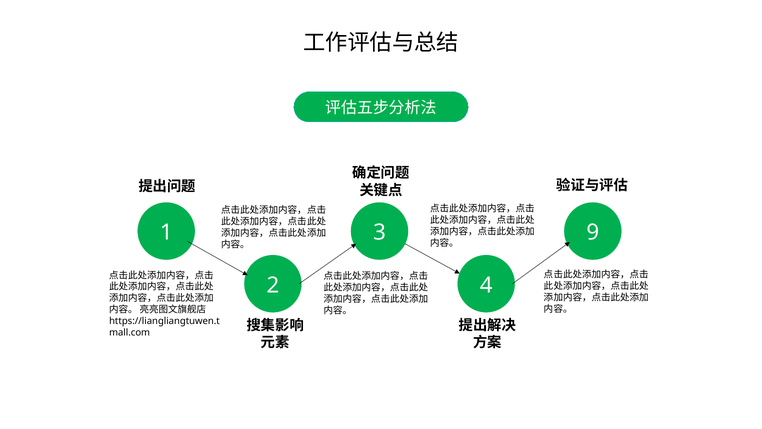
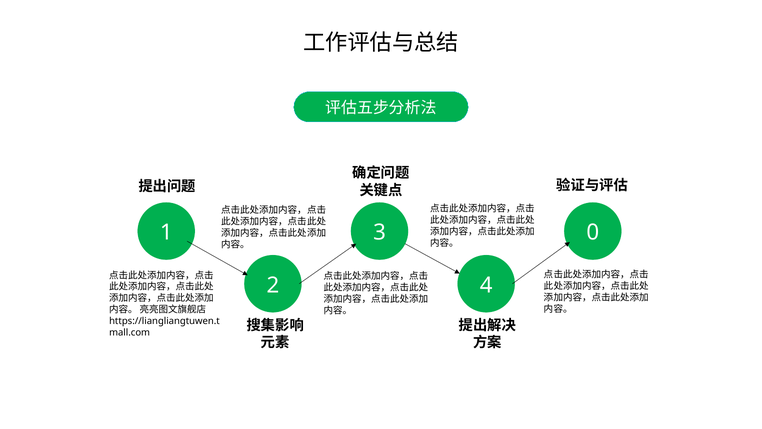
9: 9 -> 0
